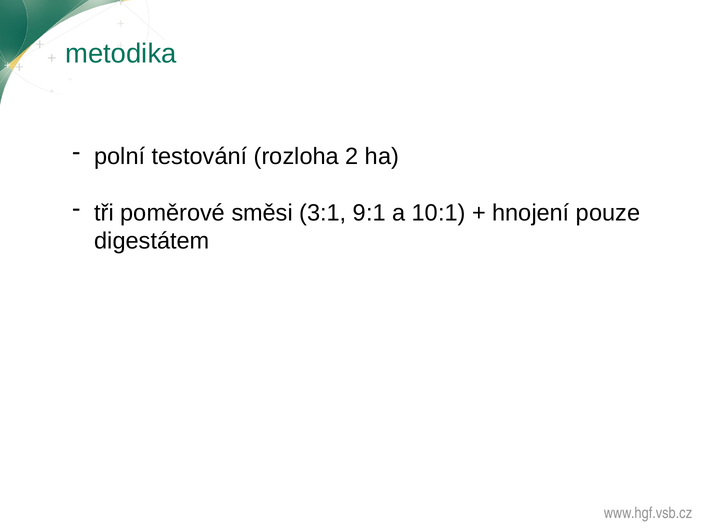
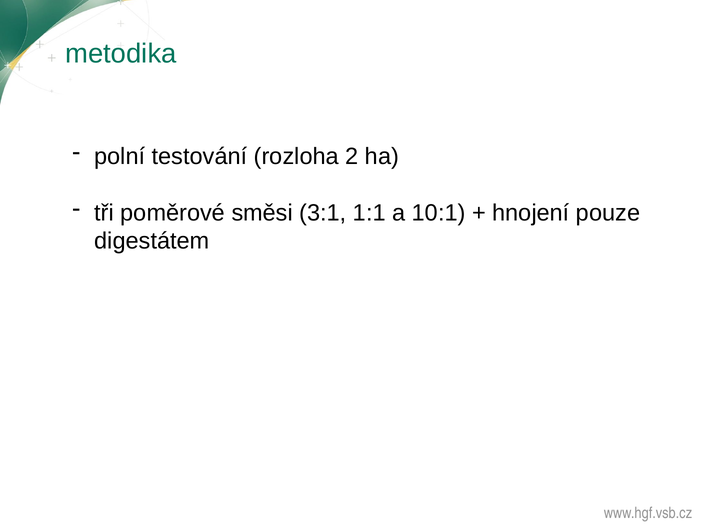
9:1: 9:1 -> 1:1
